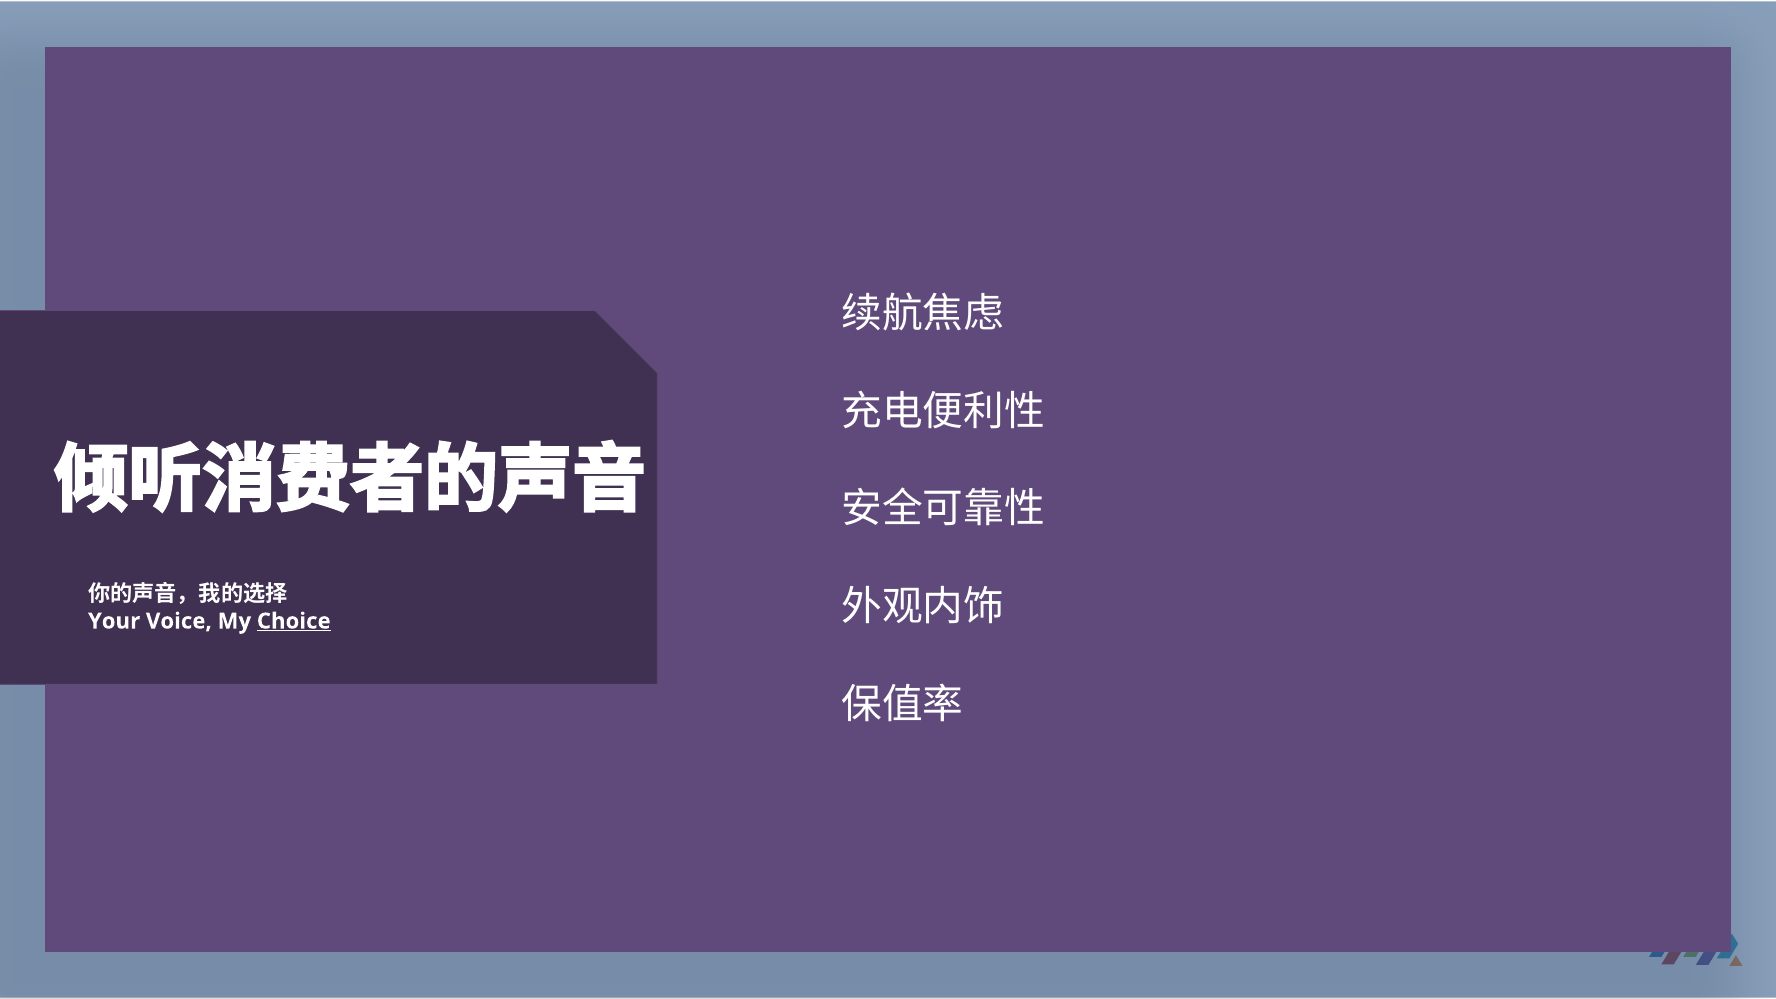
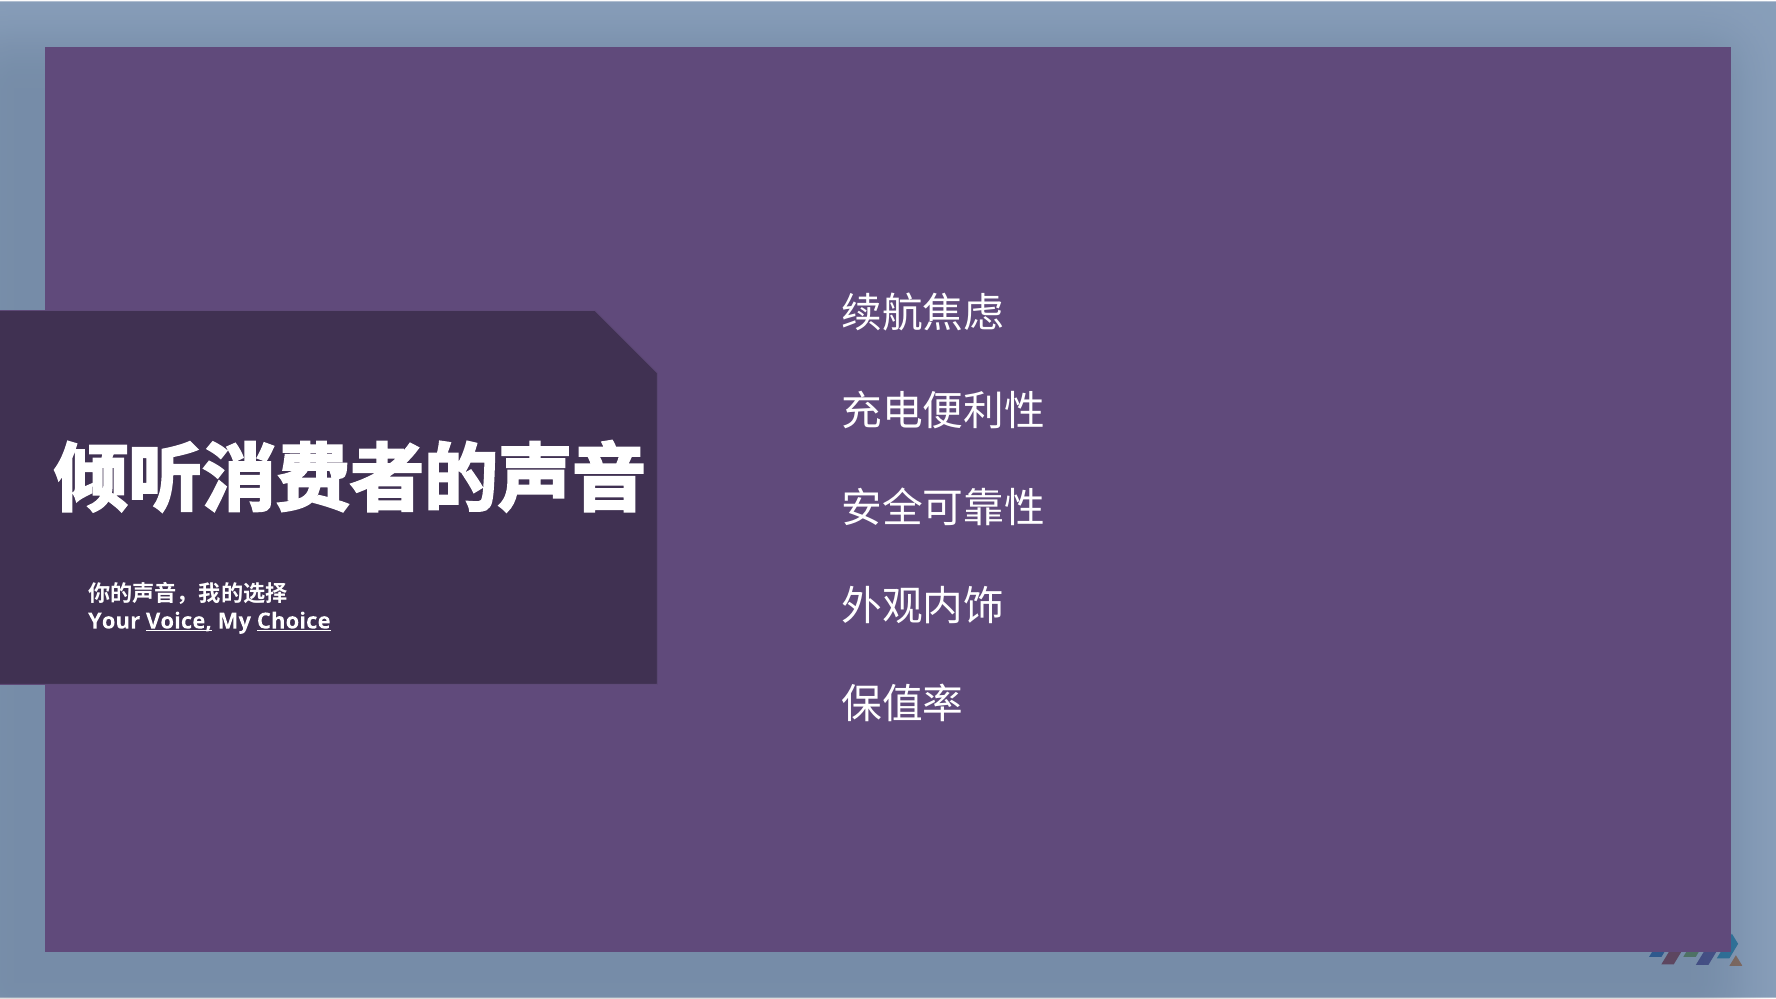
Voice underline: none -> present
